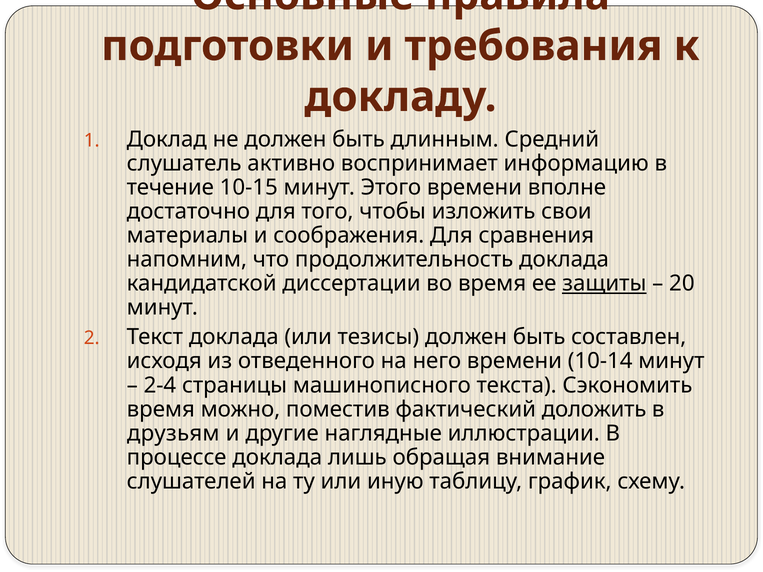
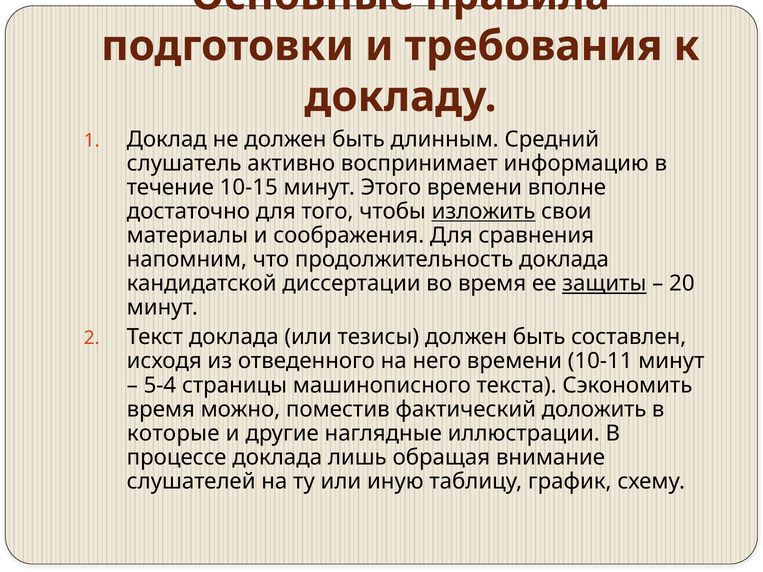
изложить underline: none -> present
10-14: 10-14 -> 10-11
2-4: 2-4 -> 5-4
друзьям: друзьям -> которые
